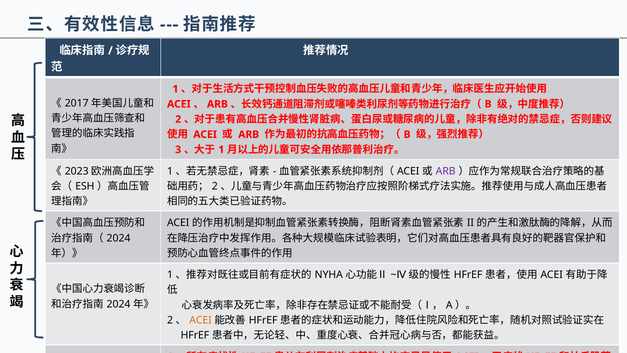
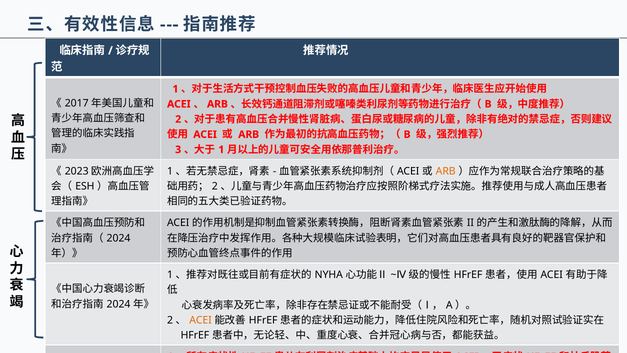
ARB at (446, 171) colour: purple -> orange
